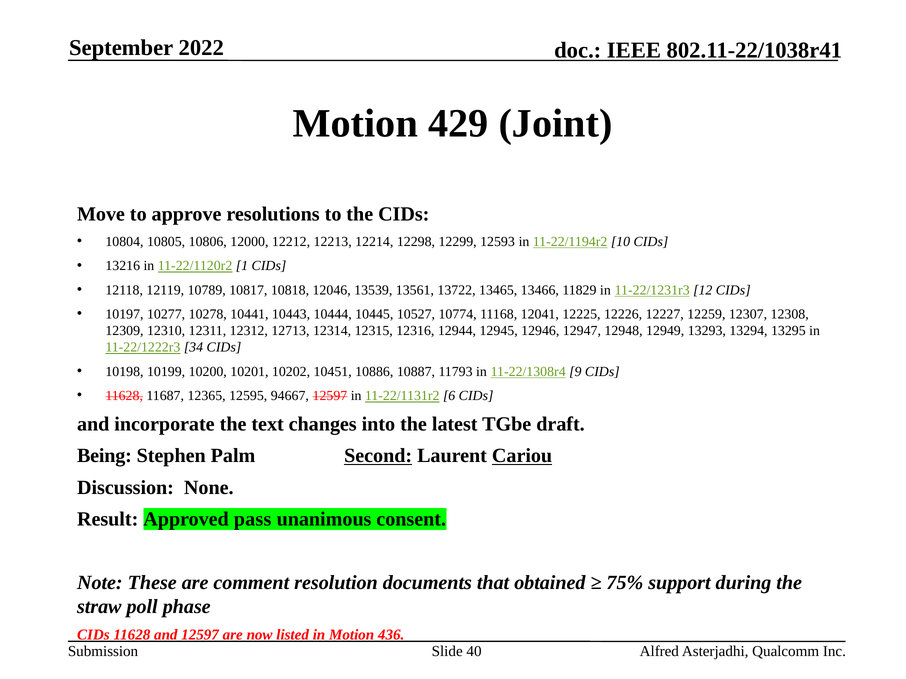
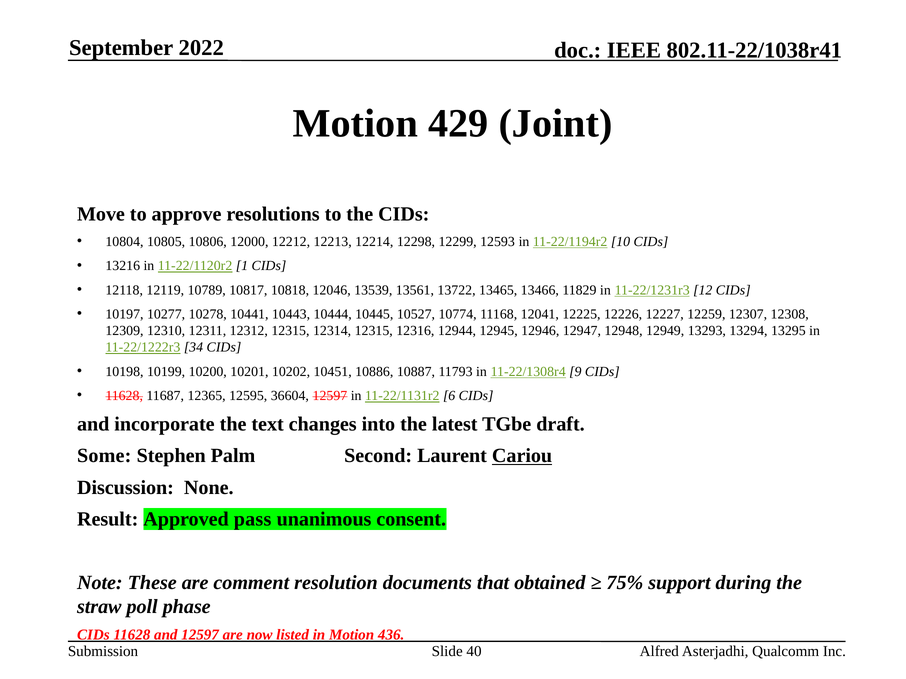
12312 12713: 12713 -> 12315
94667: 94667 -> 36604
Being: Being -> Some
Second underline: present -> none
